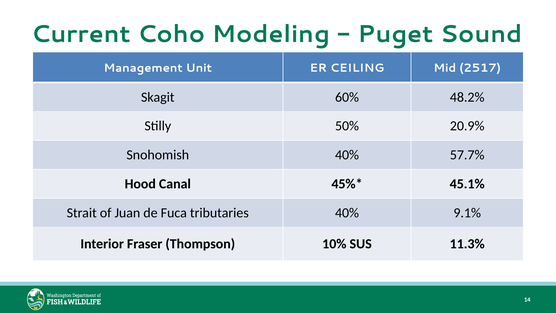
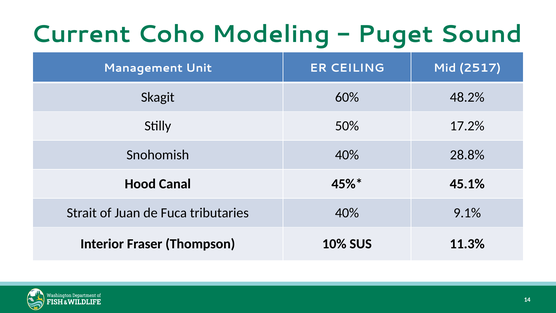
20.9%: 20.9% -> 17.2%
57.7%: 57.7% -> 28.8%
